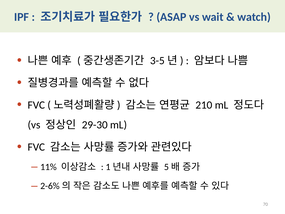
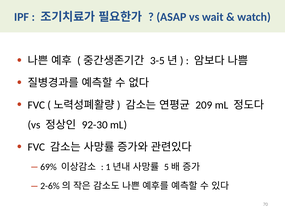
210: 210 -> 209
29-30: 29-30 -> 92-30
11%: 11% -> 69%
